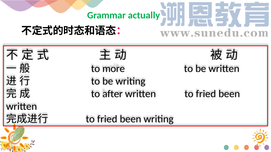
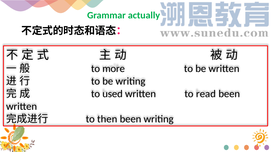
after: after -> used
written to fried: fried -> read
fried at (107, 119): fried -> then
